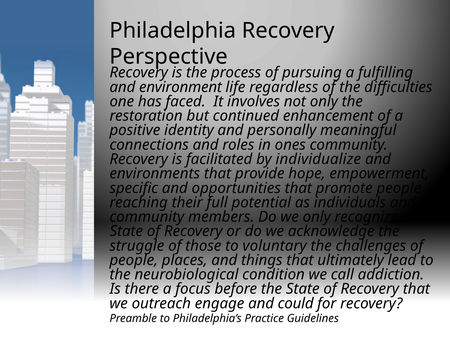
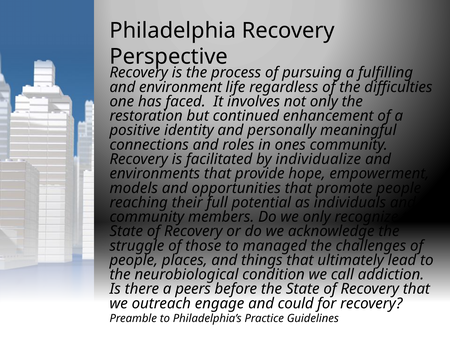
specific: specific -> models
voluntary: voluntary -> managed
focus: focus -> peers
